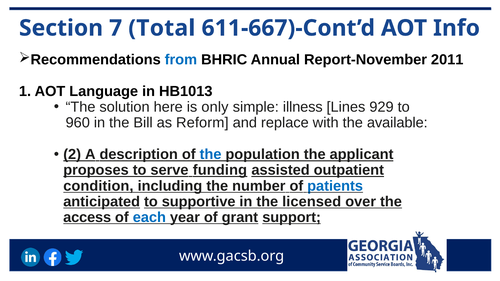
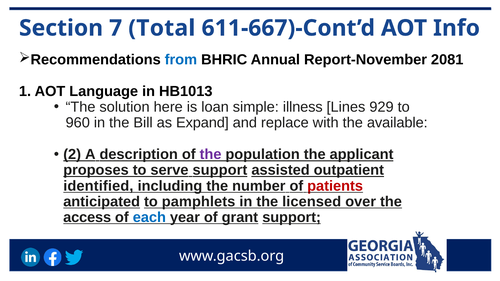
2011: 2011 -> 2081
only: only -> loan
Reform: Reform -> Expand
the at (211, 155) colour: blue -> purple
serve funding: funding -> support
condition: condition -> identified
patients colour: blue -> red
supportive: supportive -> pamphlets
